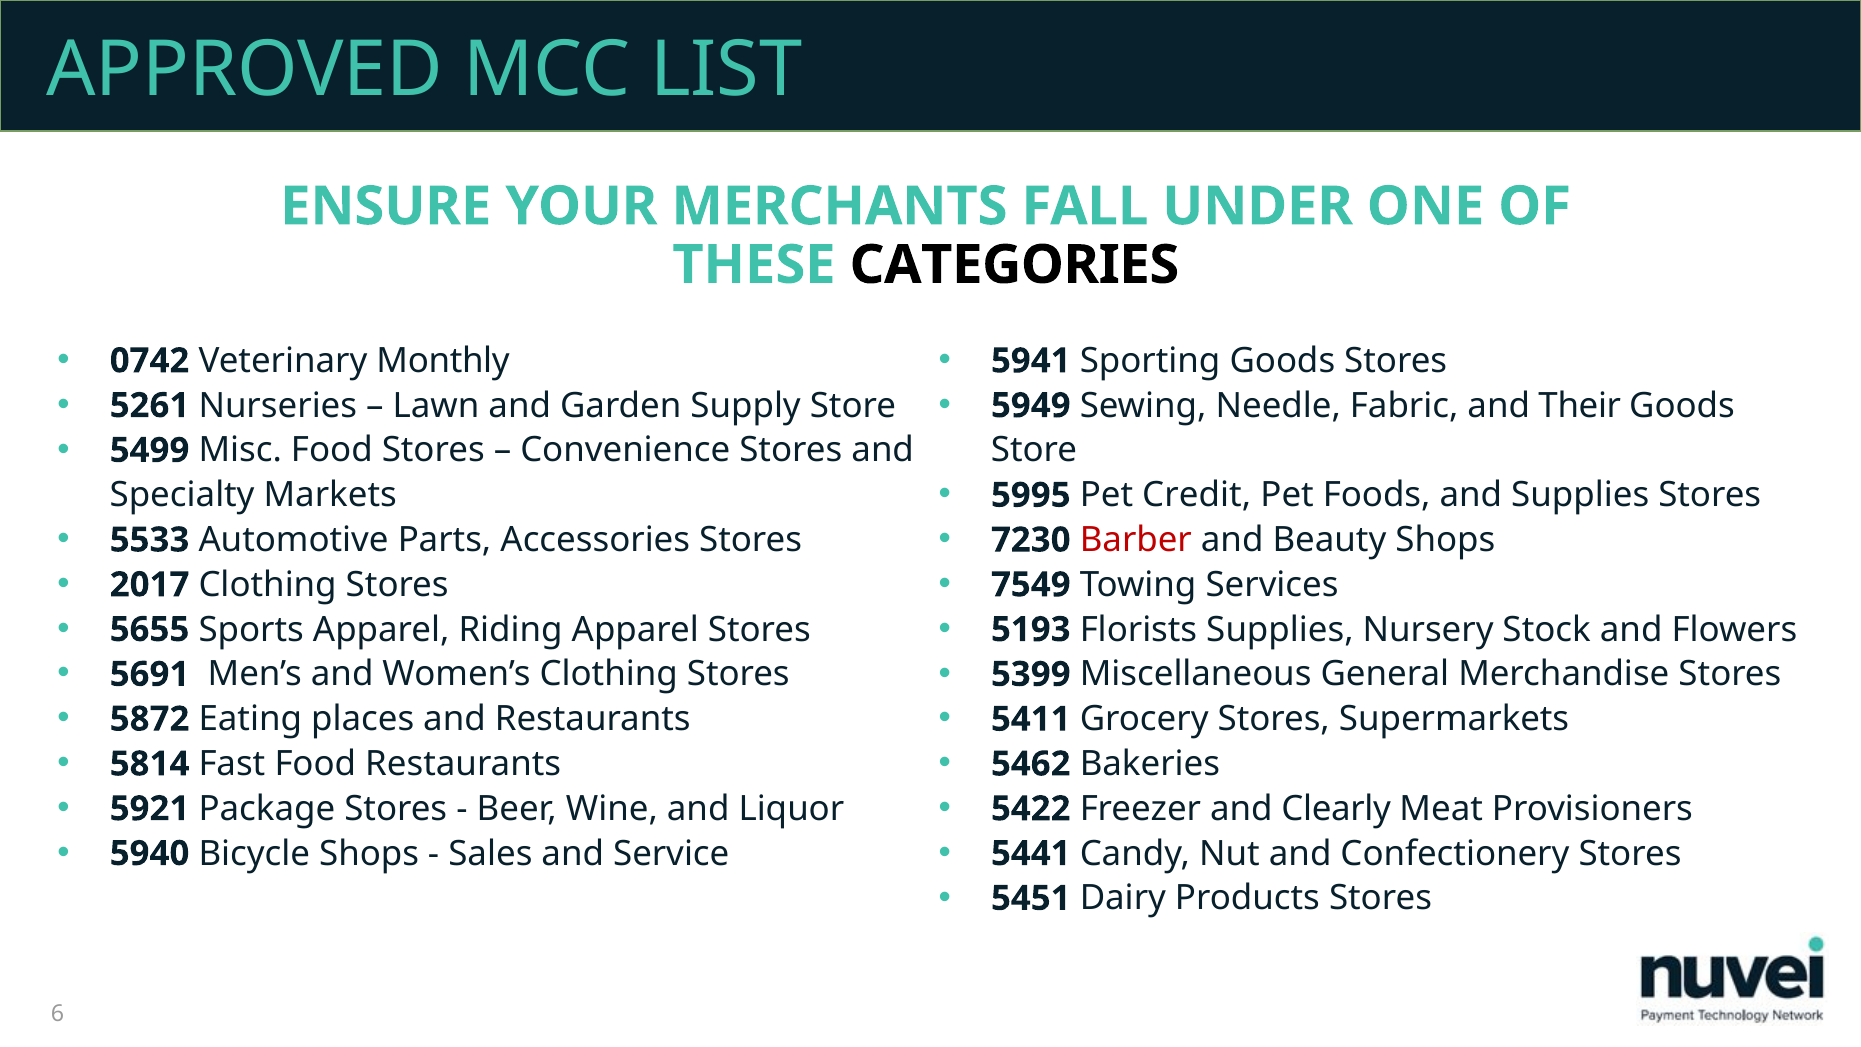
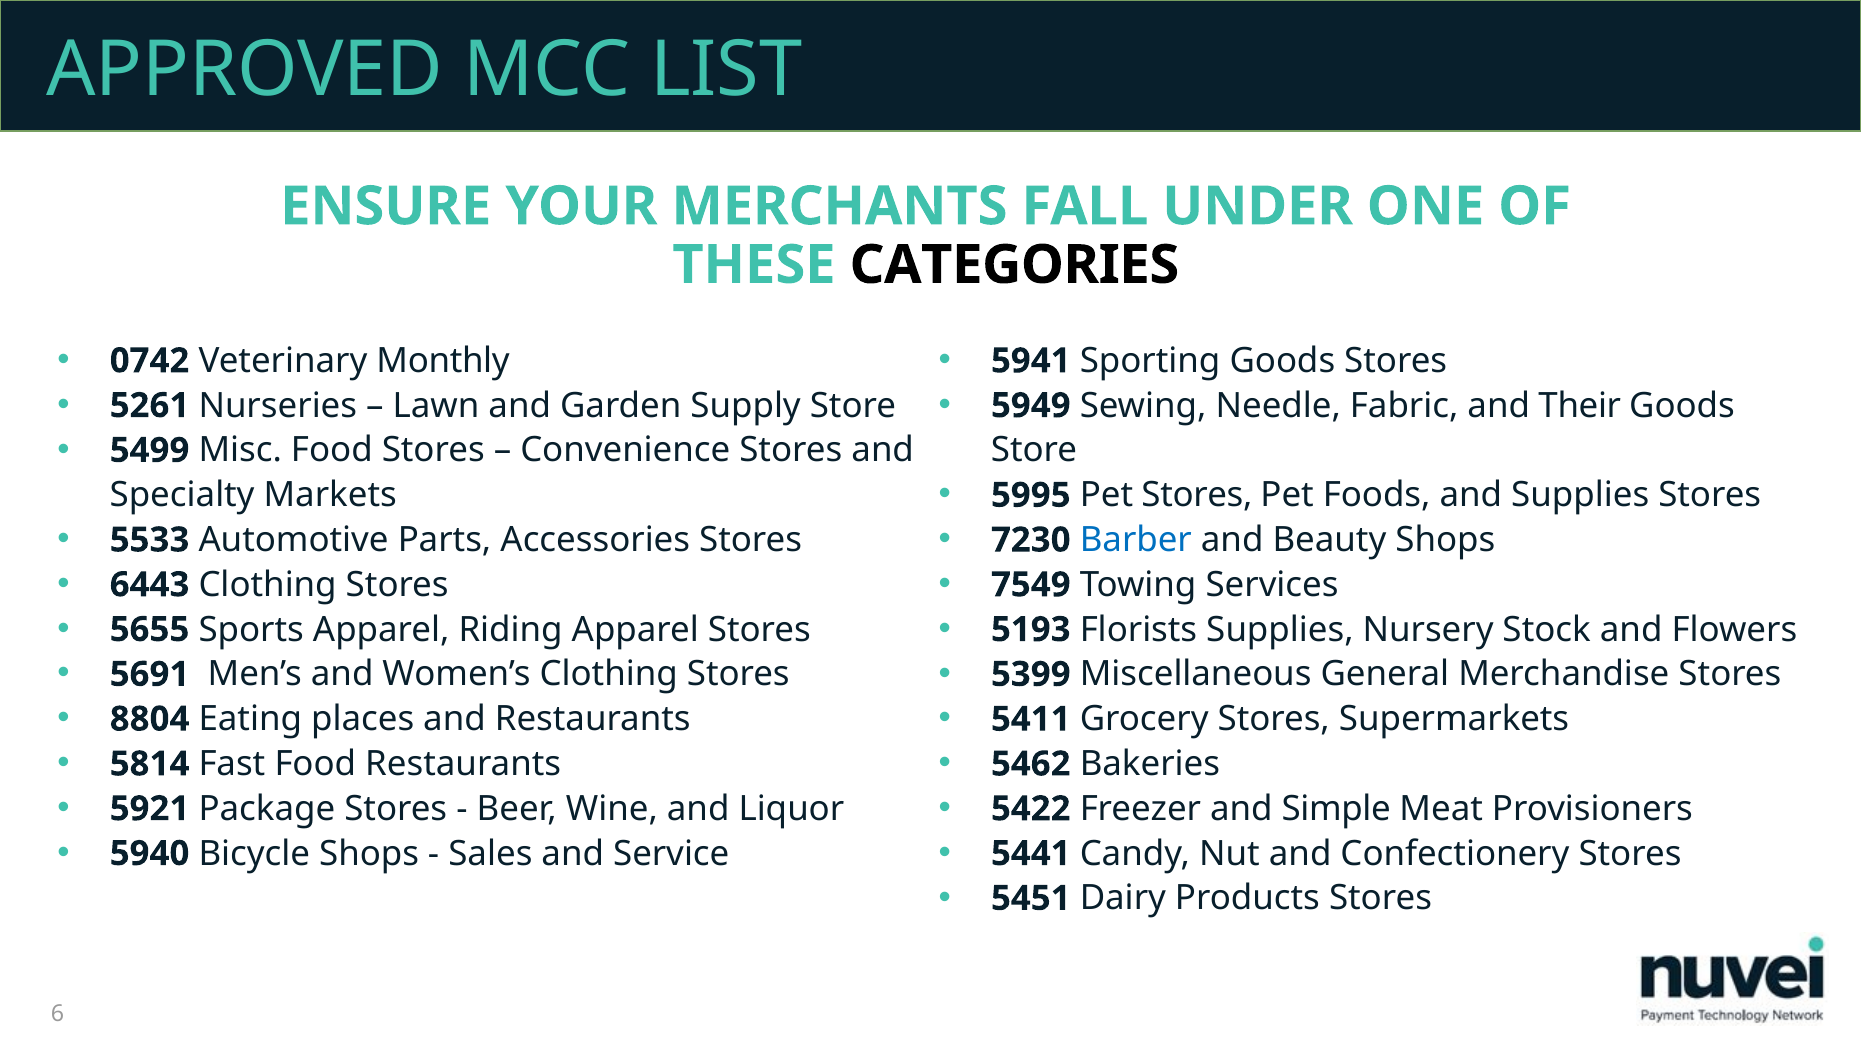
Pet Credit: Credit -> Stores
Barber colour: red -> blue
2017: 2017 -> 6443
5872: 5872 -> 8804
Clearly: Clearly -> Simple
